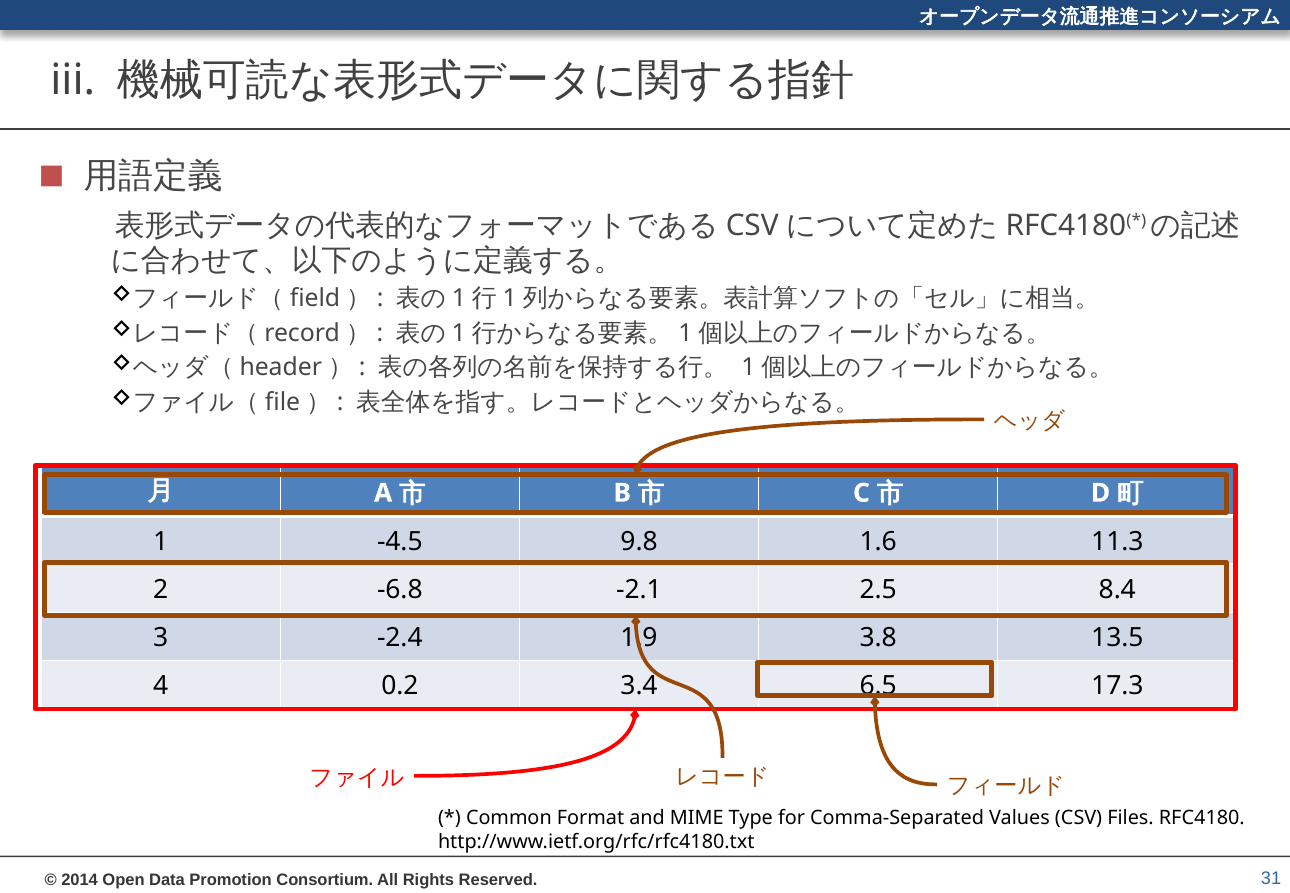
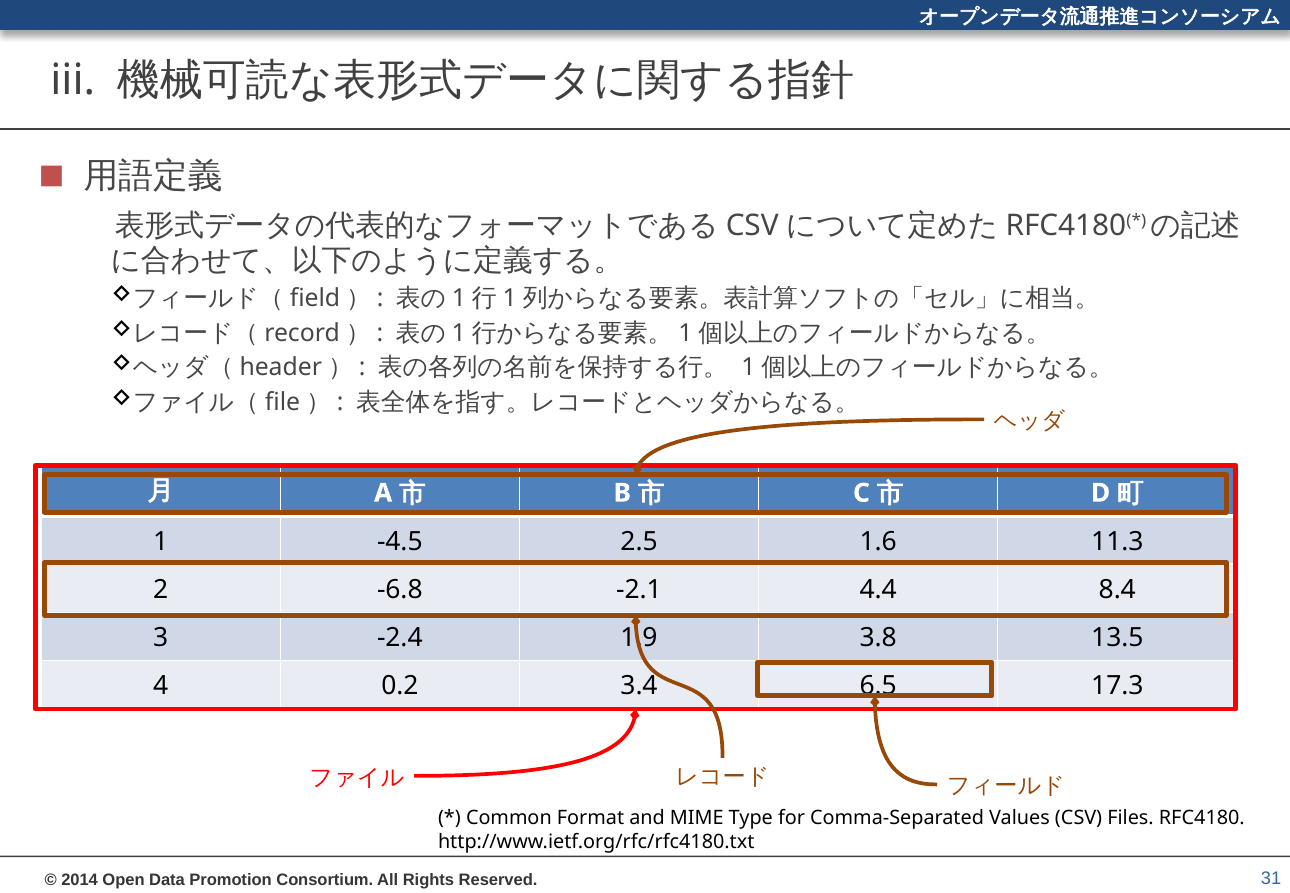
9.8: 9.8 -> 2.5
2.5: 2.5 -> 4.4
